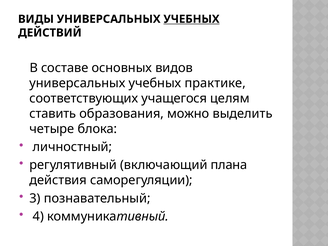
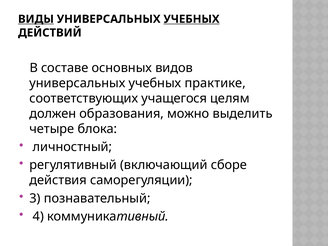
ВИДЫ underline: none -> present
ставить: ставить -> должен
плана: плана -> сборе
